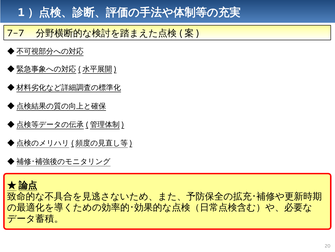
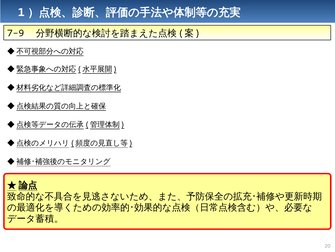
7-7: 7-7 -> 7-9
